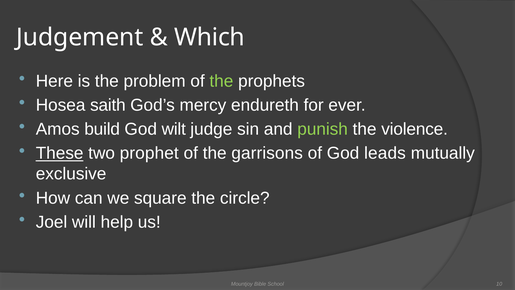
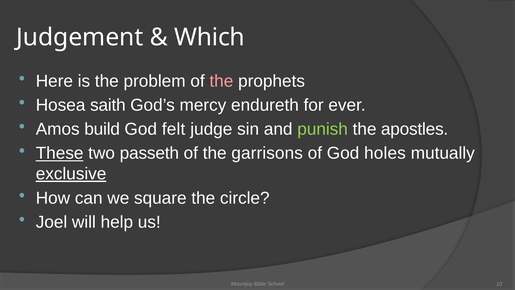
the at (221, 81) colour: light green -> pink
wilt: wilt -> felt
violence: violence -> apostles
prophet: prophet -> passeth
leads: leads -> holes
exclusive underline: none -> present
